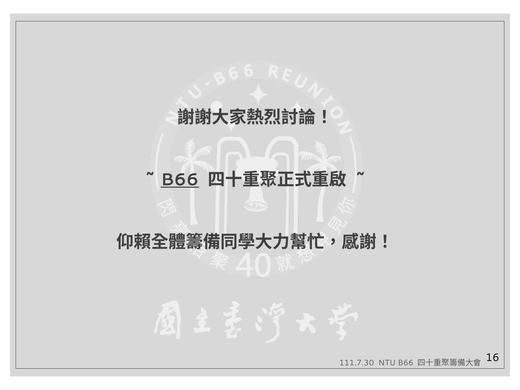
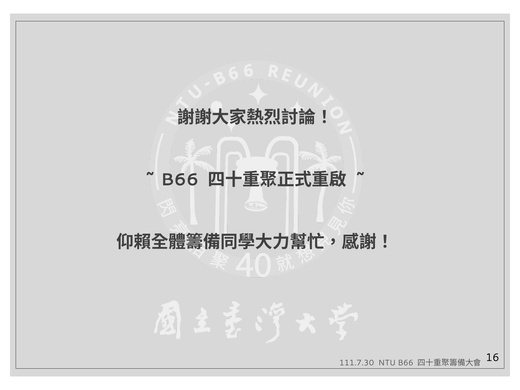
B66 at (180, 180) underline: present -> none
